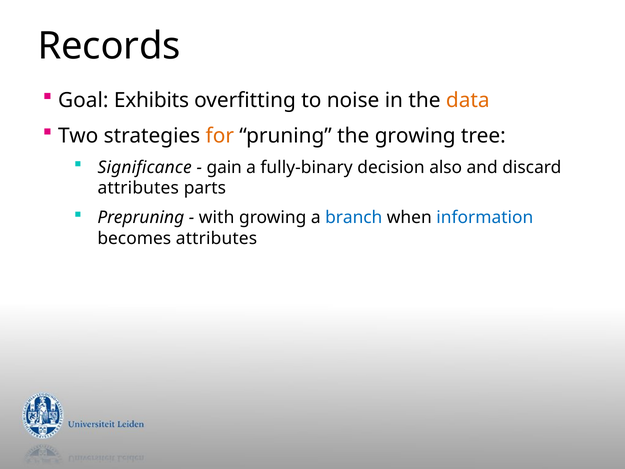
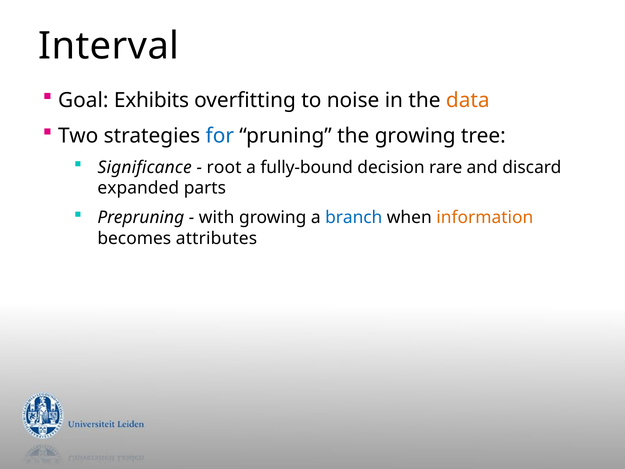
Records: Records -> Interval
for colour: orange -> blue
gain: gain -> root
fully-binary: fully-binary -> fully-bound
also: also -> rare
attributes at (138, 188): attributes -> expanded
information colour: blue -> orange
